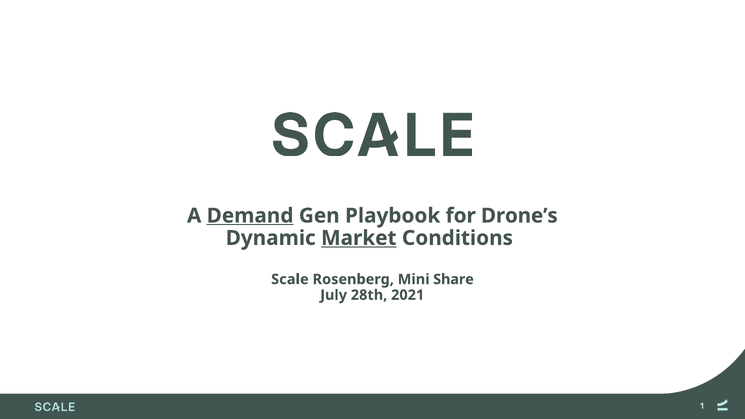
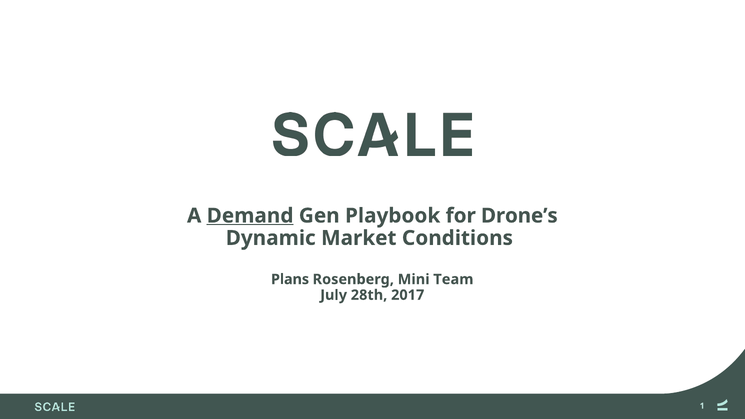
Market underline: present -> none
Scale: Scale -> Plans
Share: Share -> Team
2021: 2021 -> 2017
